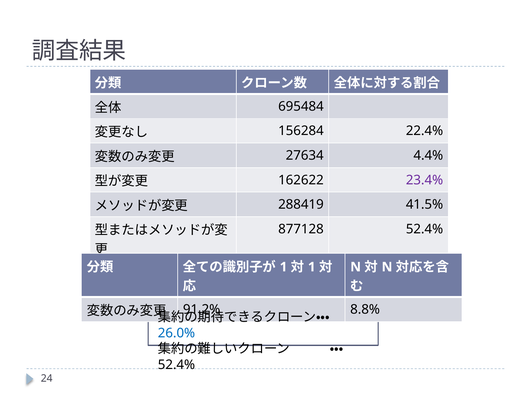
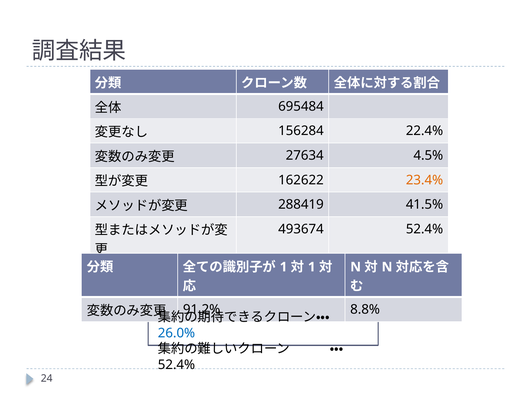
4.4%: 4.4% -> 4.5%
23.4% colour: purple -> orange
877128: 877128 -> 493674
